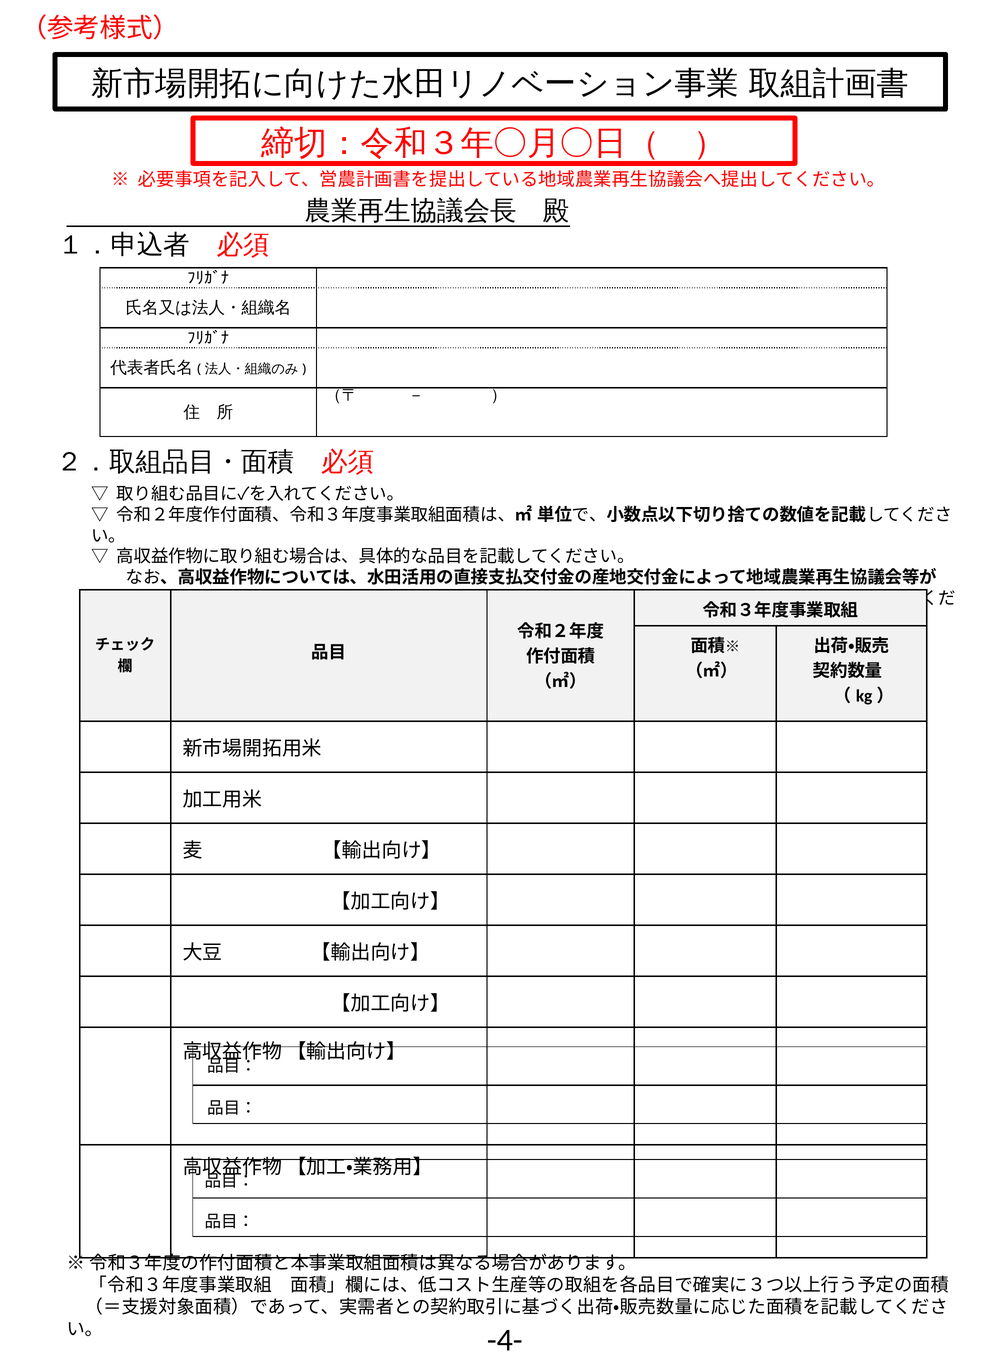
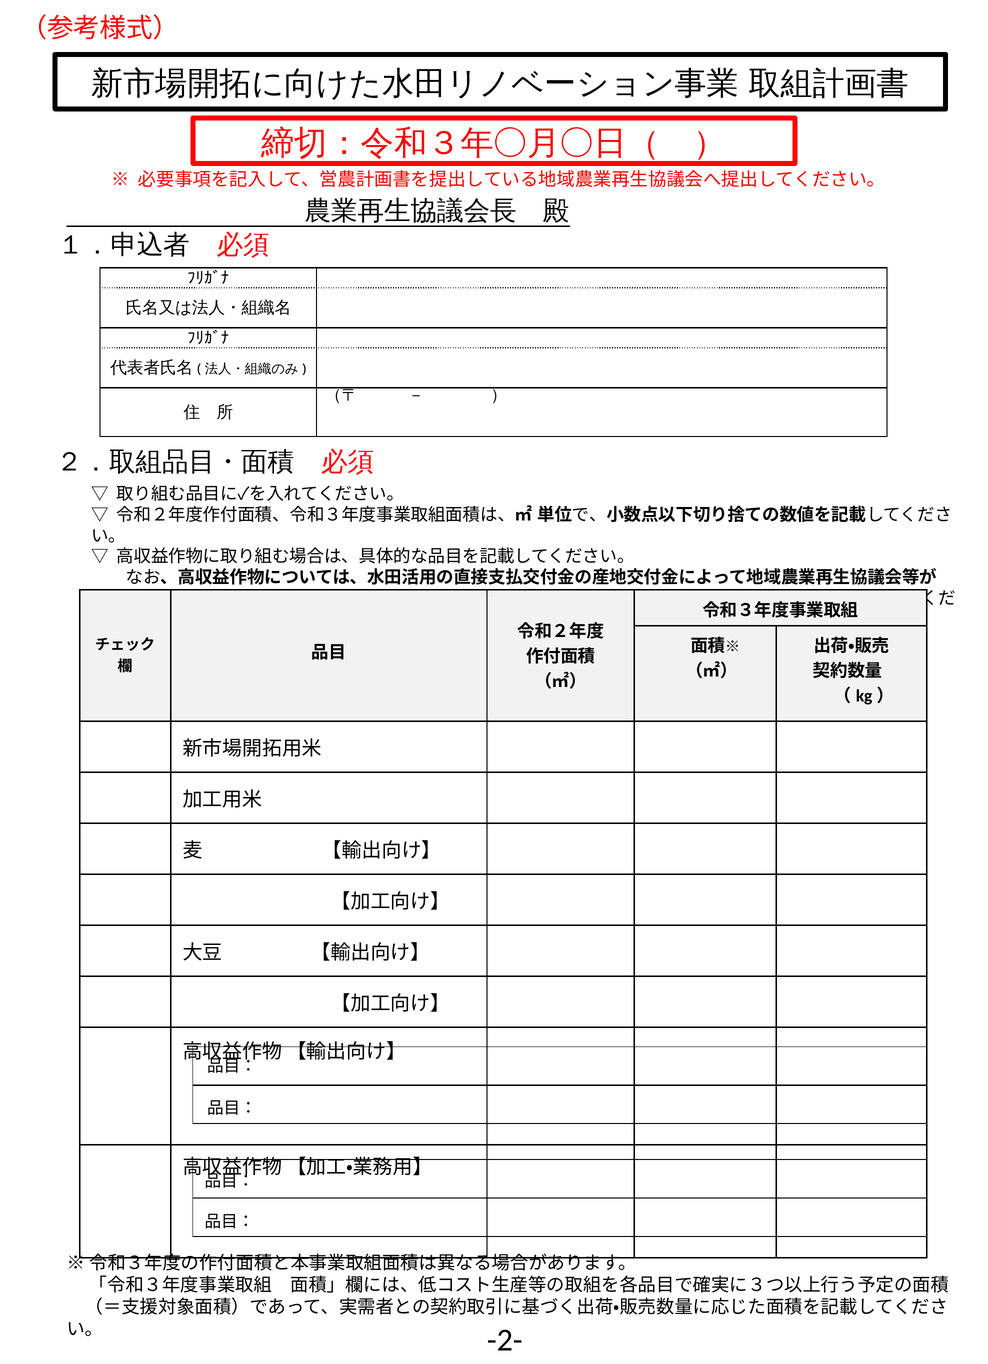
-4-: -4- -> -2-
